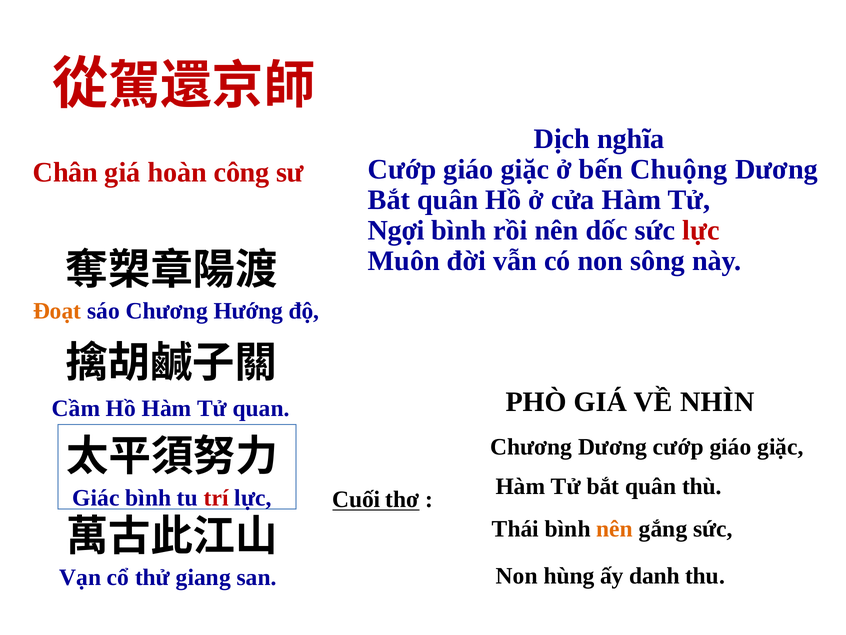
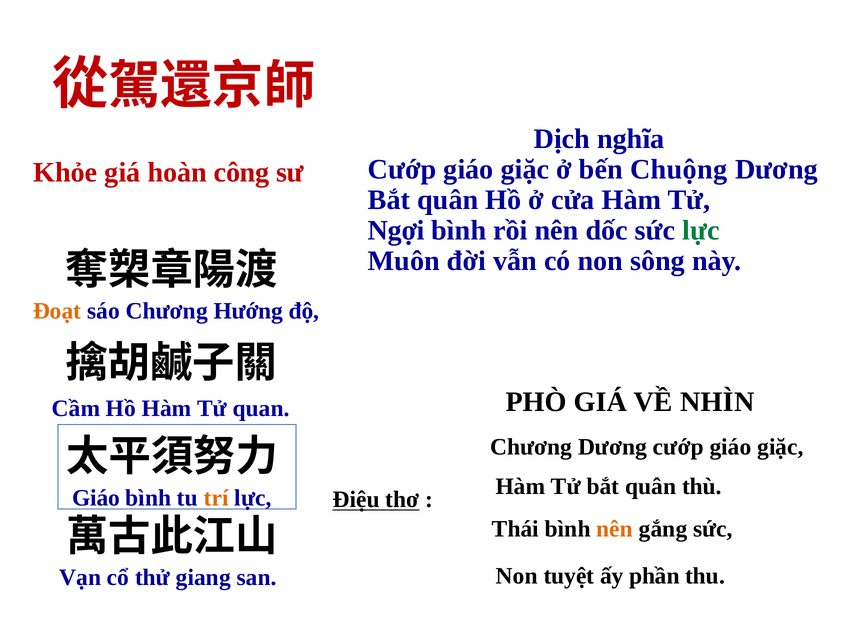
Chân: Chân -> Khỏe
lực at (701, 230) colour: red -> green
Giác at (96, 497): Giác -> Giáo
trí colour: red -> orange
Cuối: Cuối -> Điệu
hùng: hùng -> tuyệt
danh: danh -> phần
